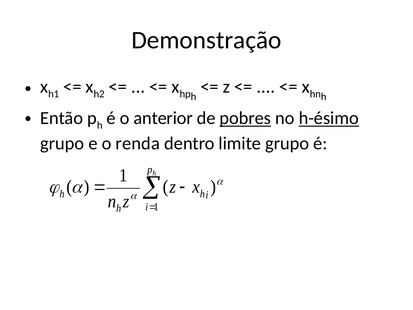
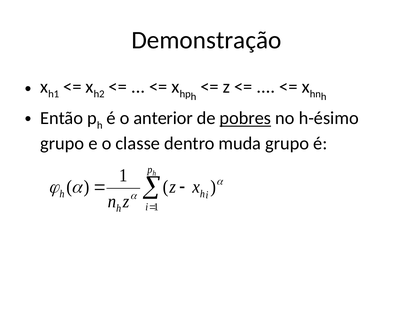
h-ésimo underline: present -> none
renda: renda -> classe
limite: limite -> muda
